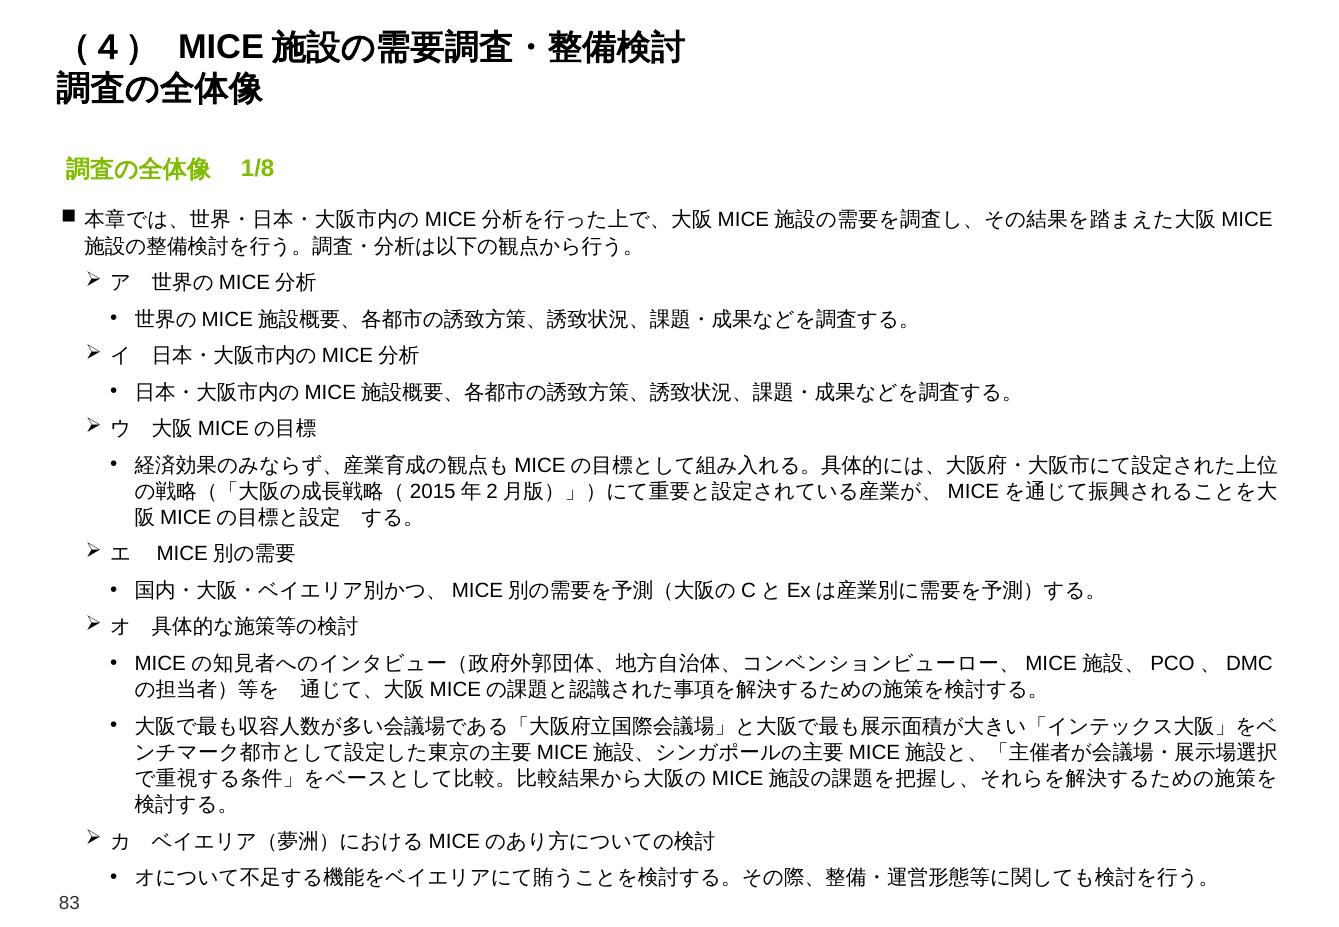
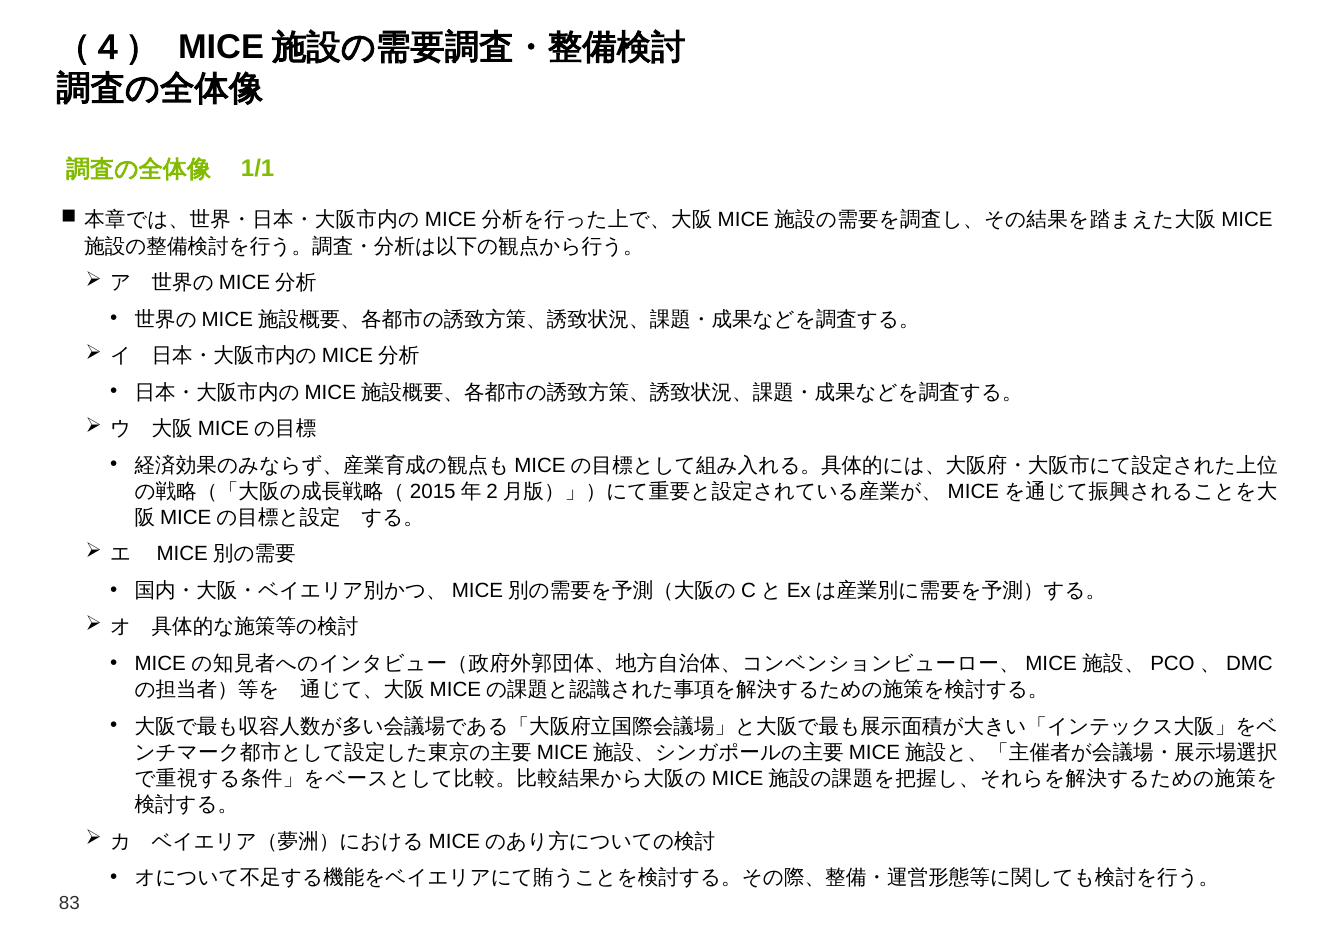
1/8: 1/8 -> 1/1
